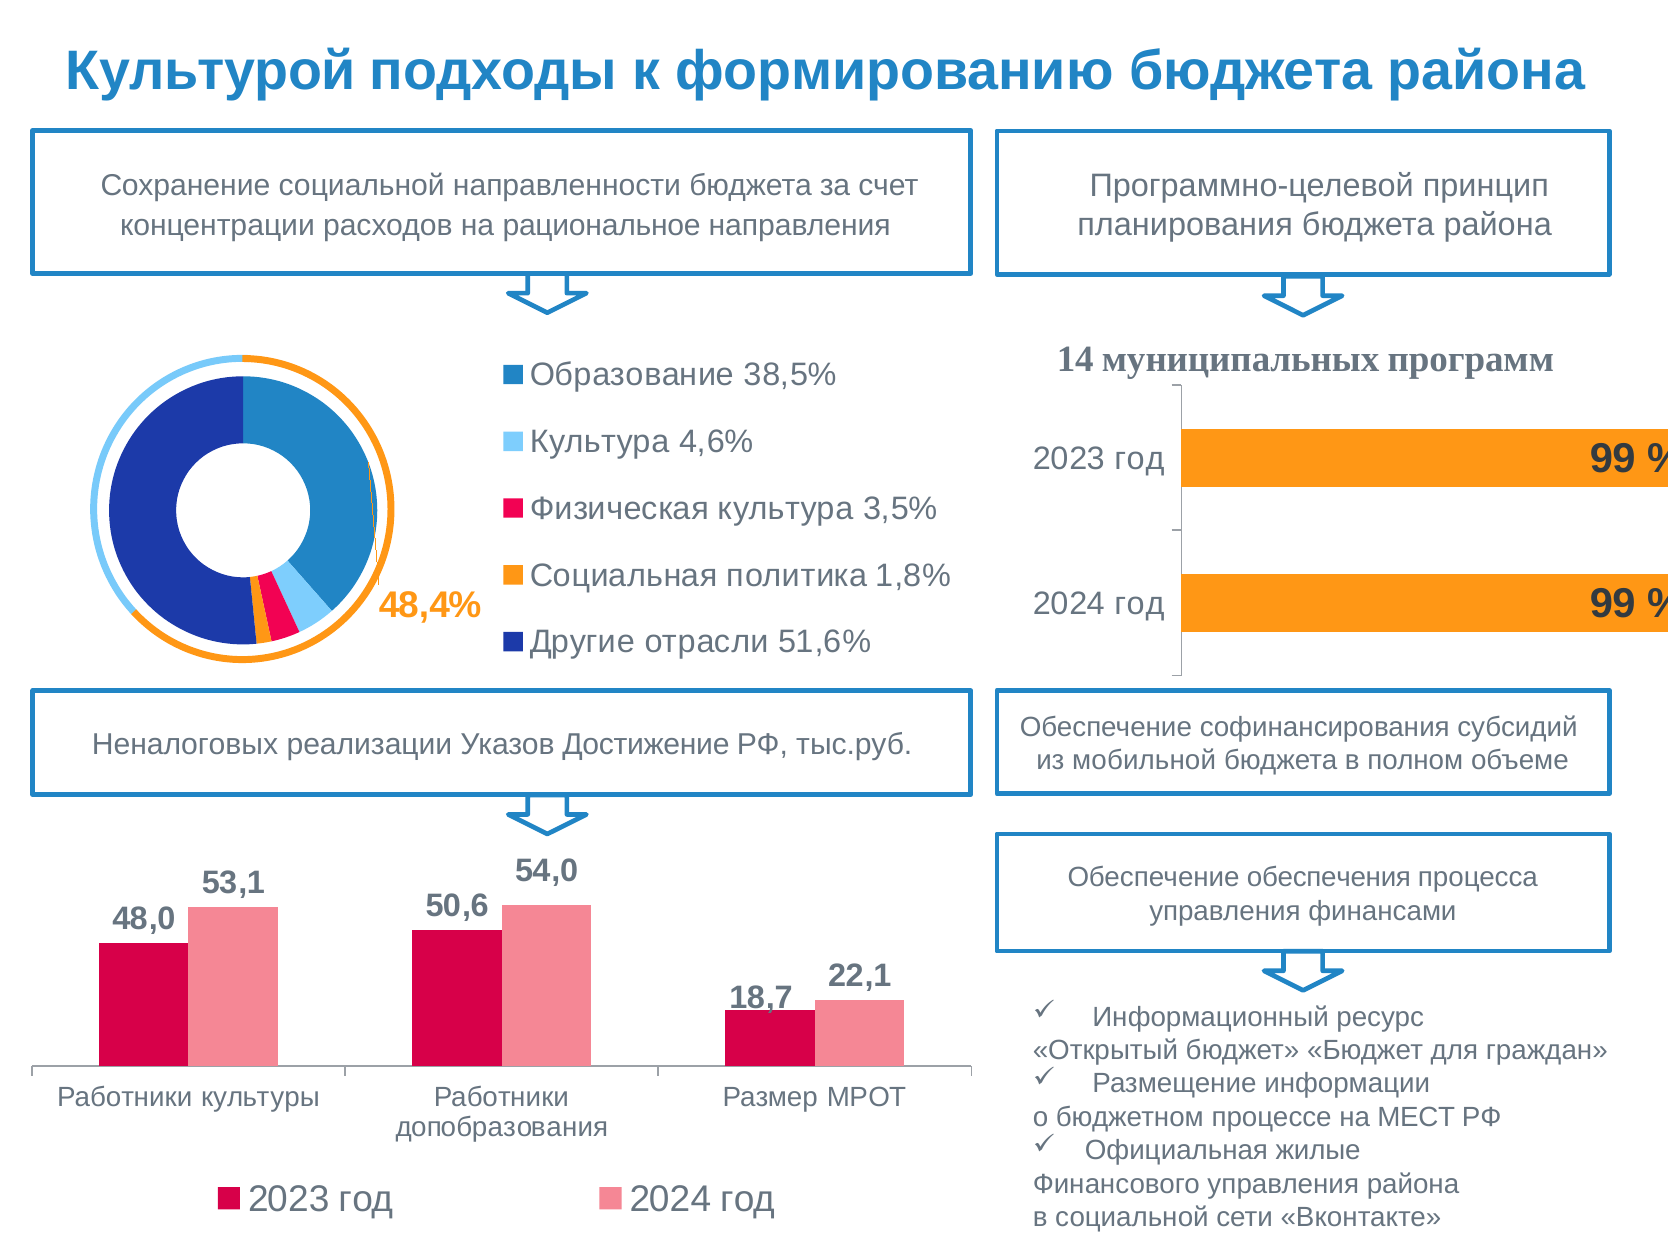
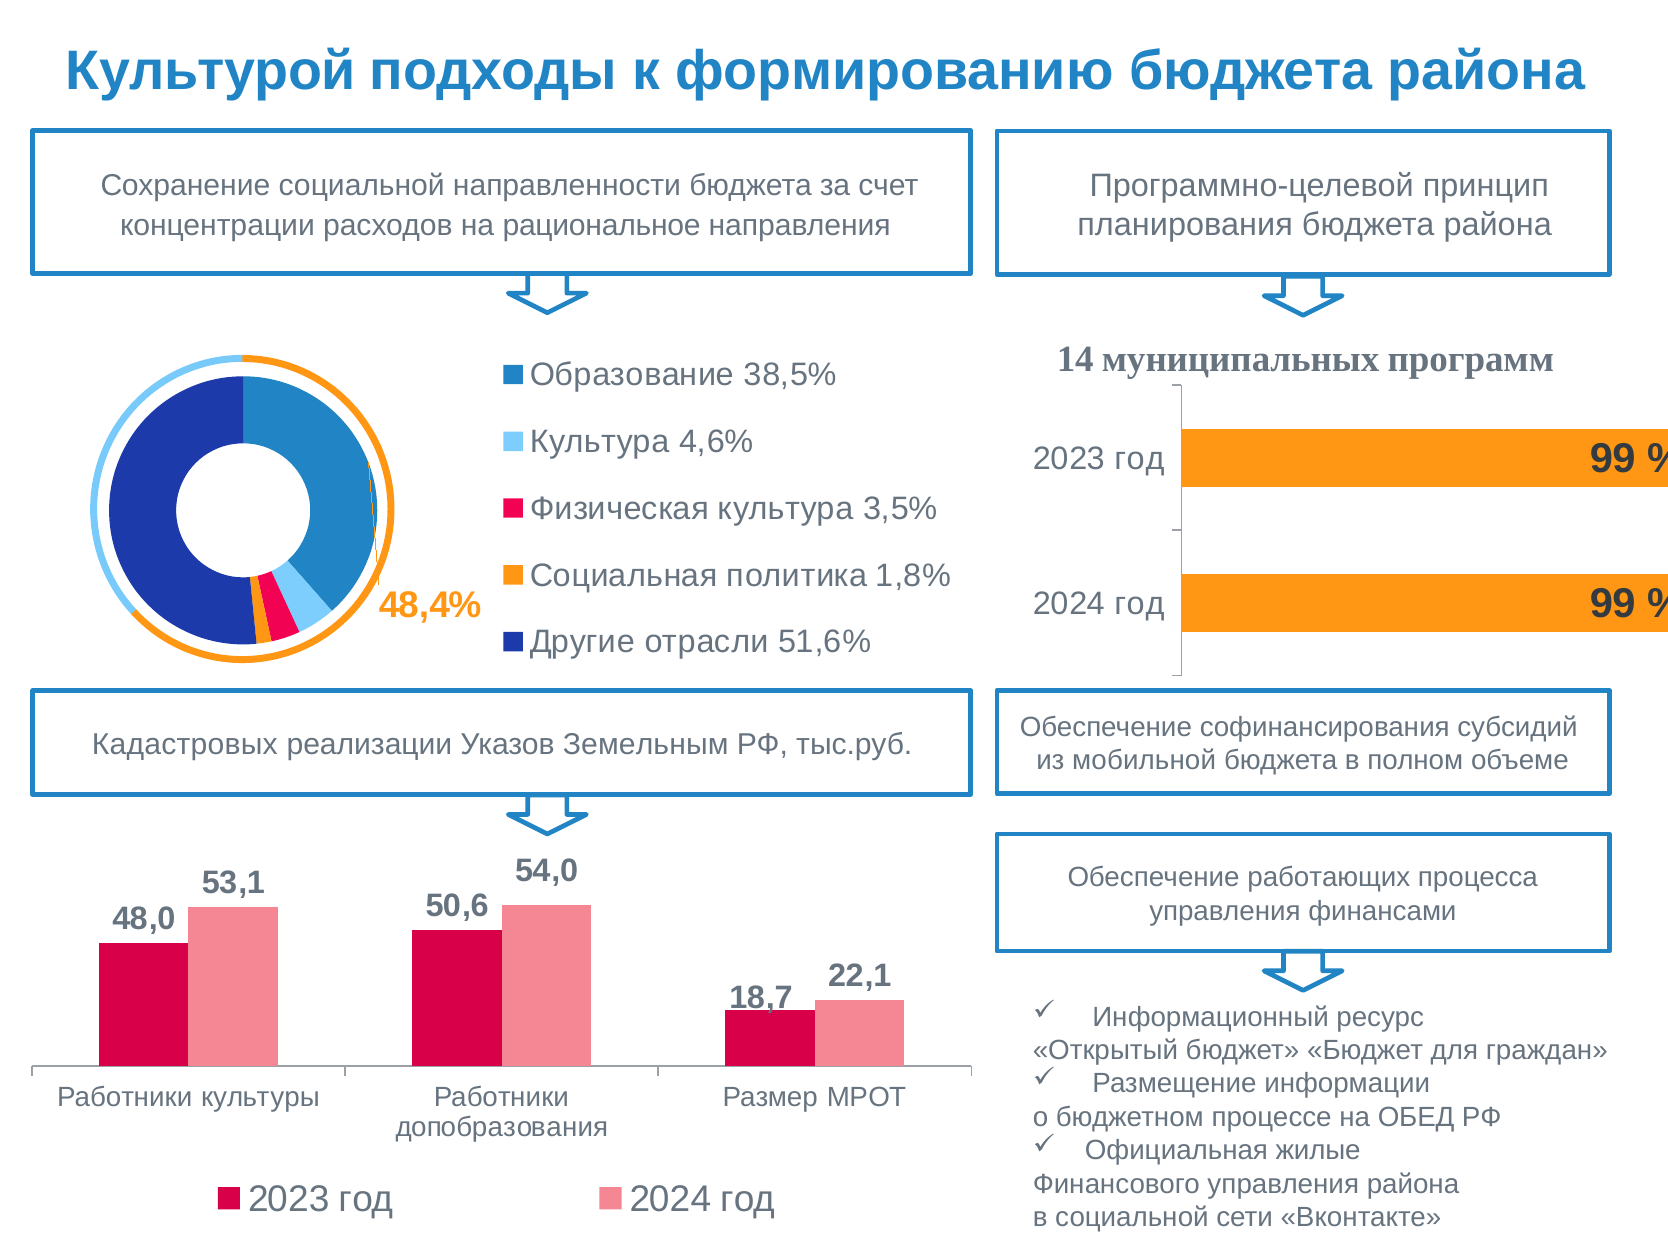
Неналоговых: Неналоговых -> Кадастровых
Достижение: Достижение -> Земельным
обеспечения: обеспечения -> работающих
МЕСТ: МЕСТ -> ОБЕД
